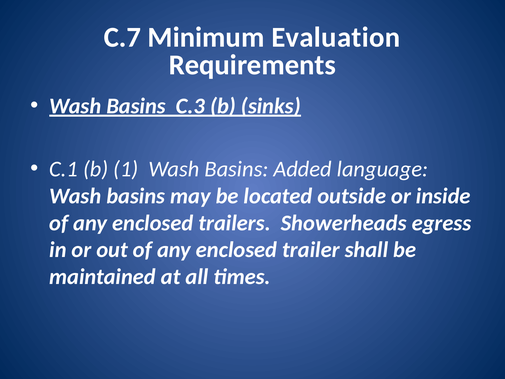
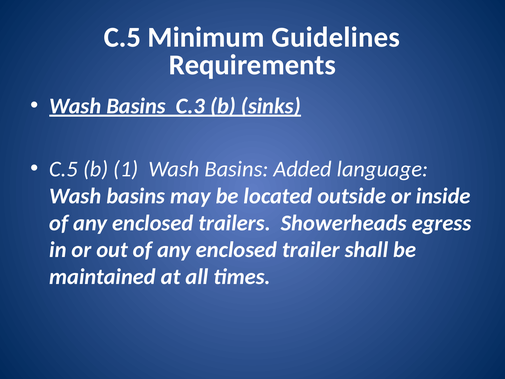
C.7 at (122, 37): C.7 -> C.5
Evaluation: Evaluation -> Guidelines
C.1 at (64, 169): C.1 -> C.5
